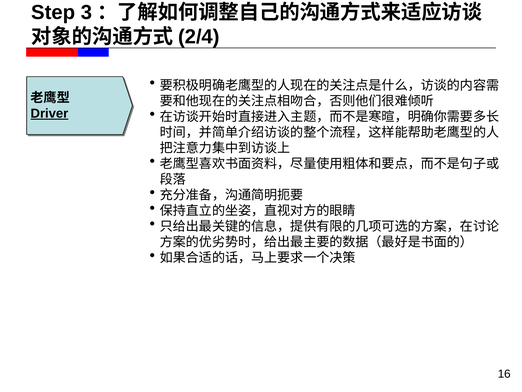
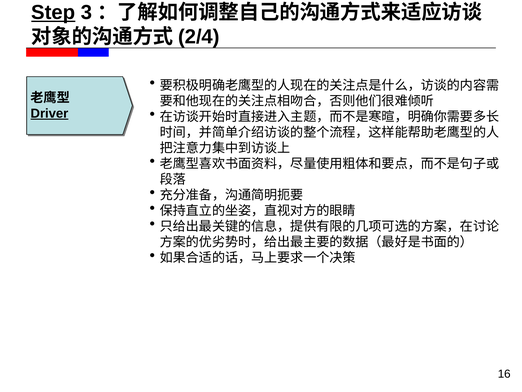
Step underline: none -> present
